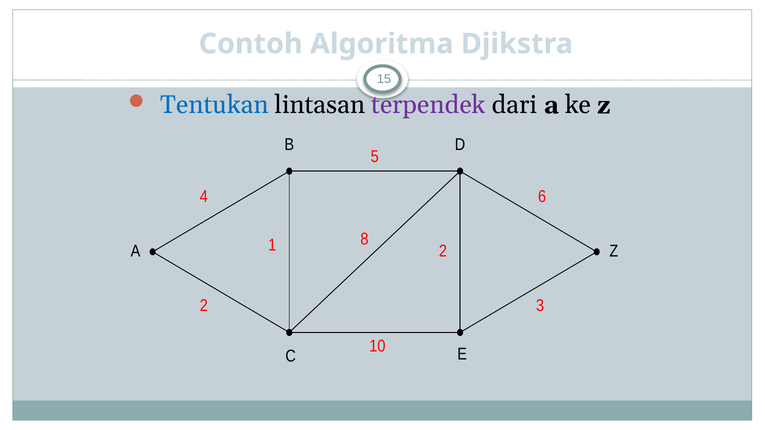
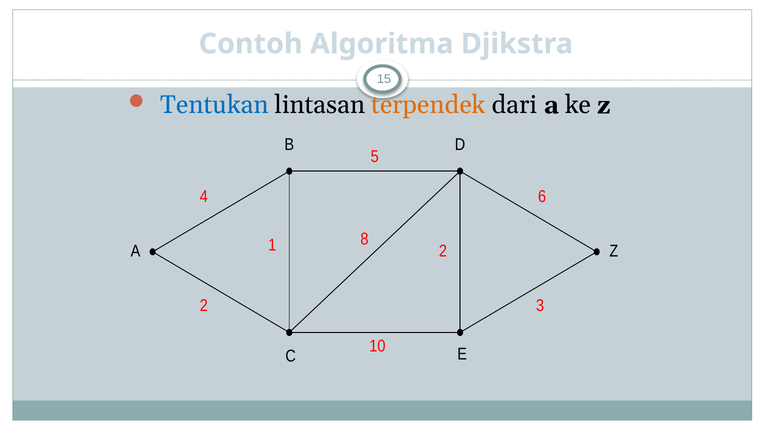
terpendek colour: purple -> orange
